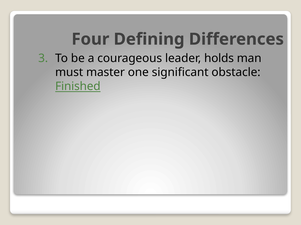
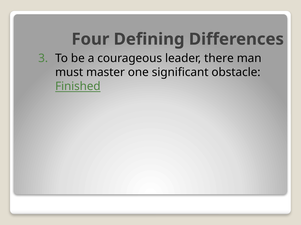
holds: holds -> there
